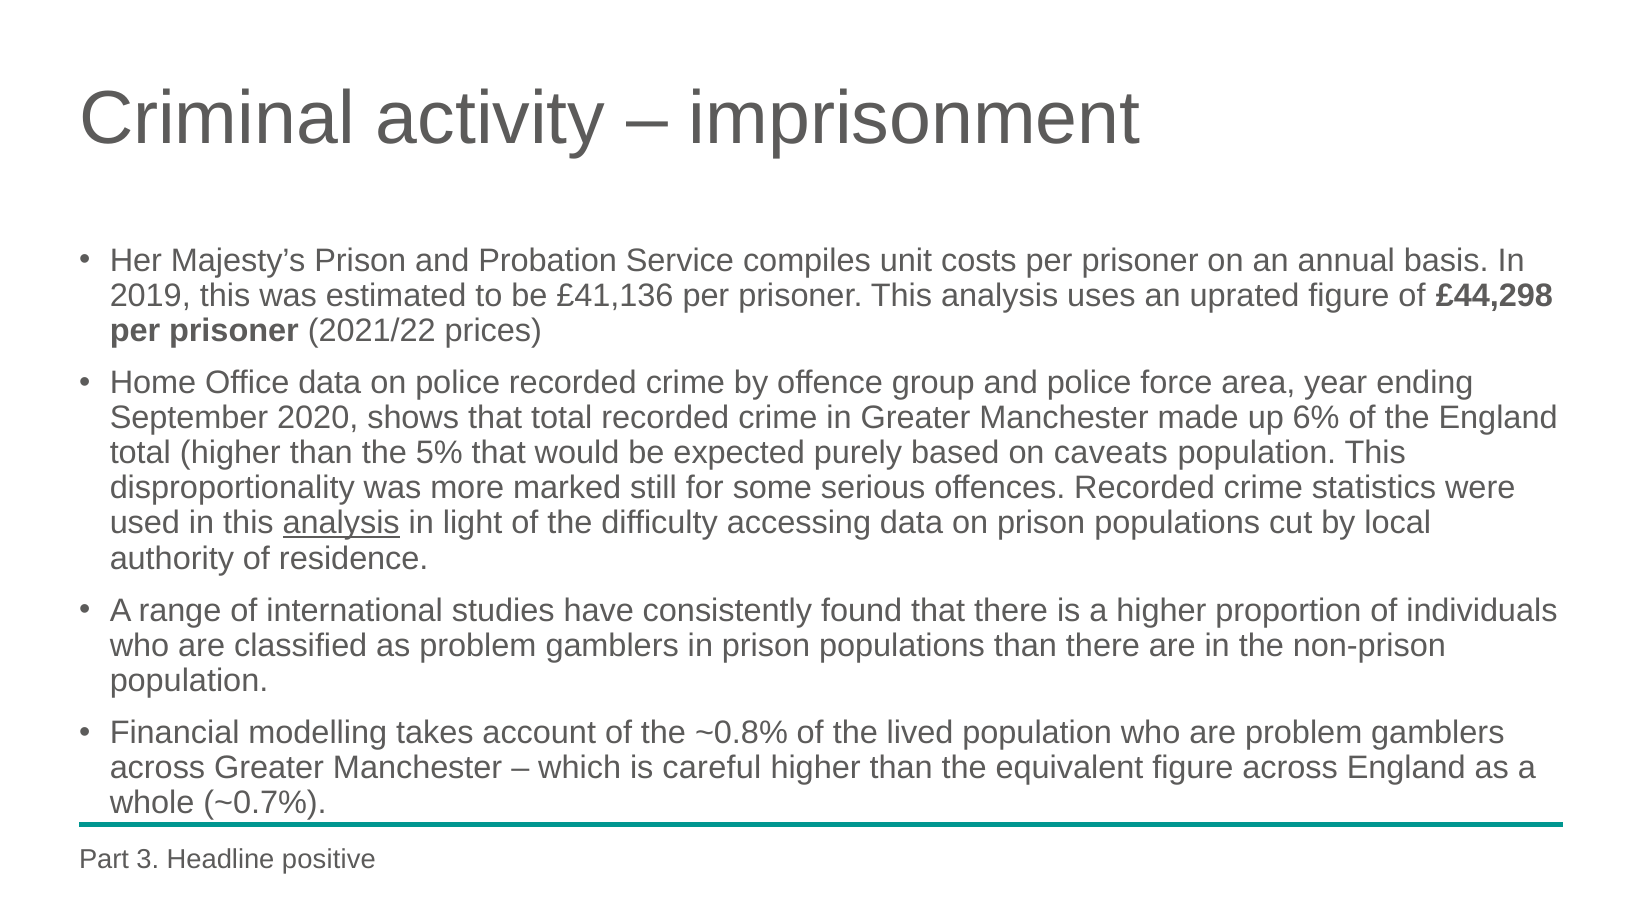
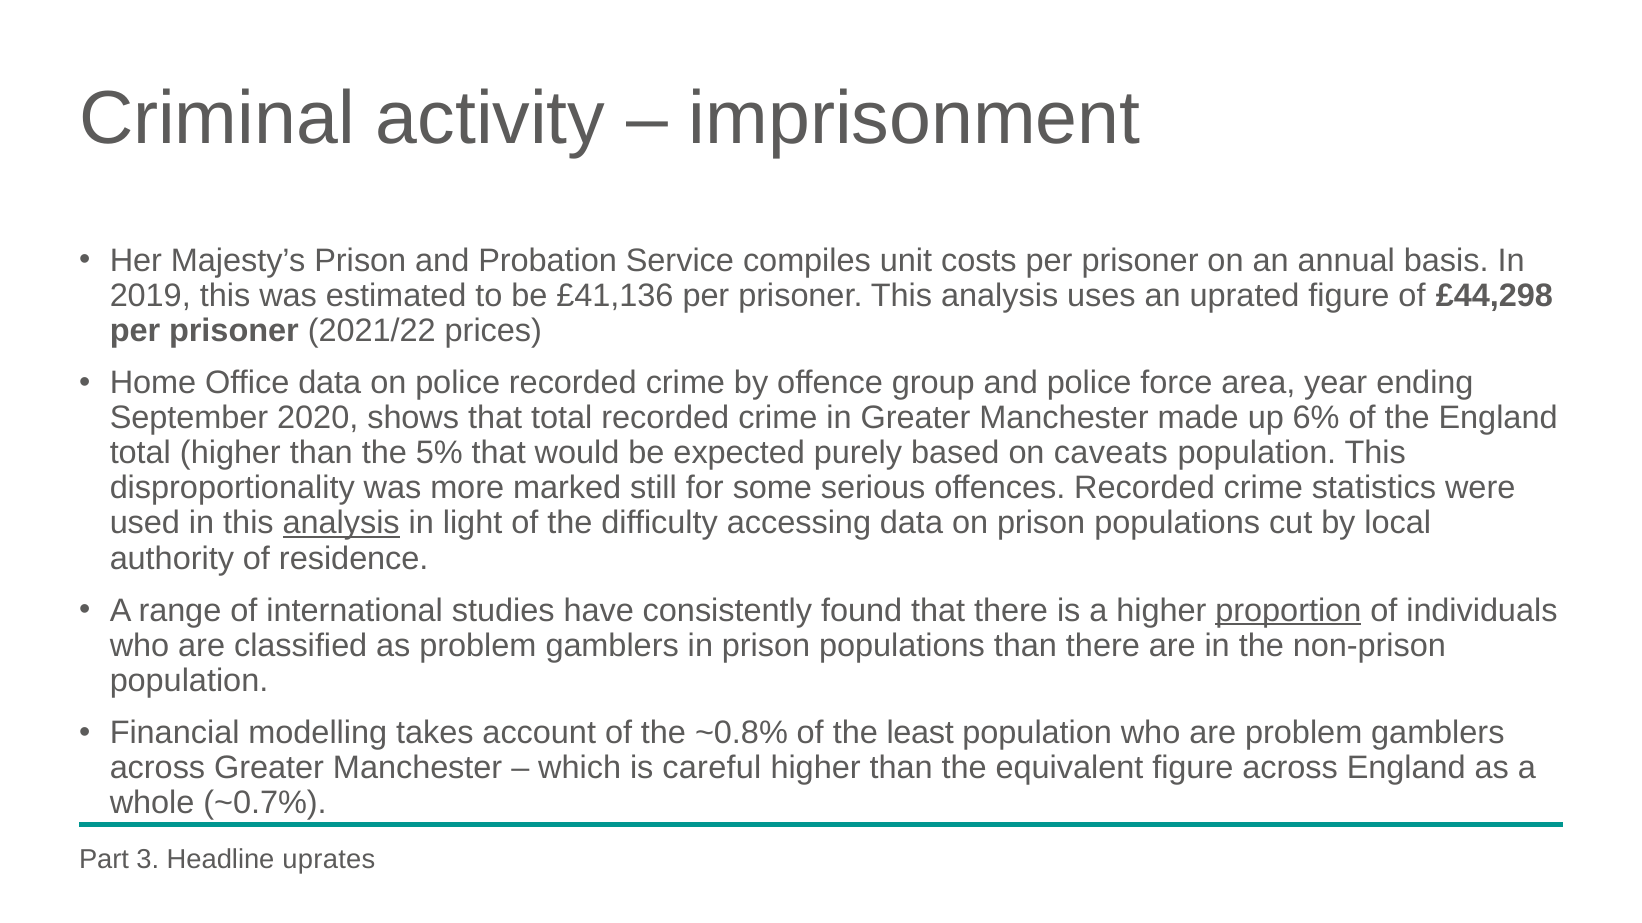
proportion underline: none -> present
lived: lived -> least
positive: positive -> uprates
